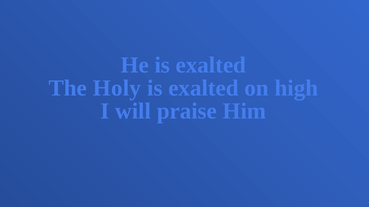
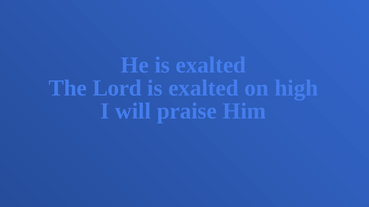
Holy: Holy -> Lord
